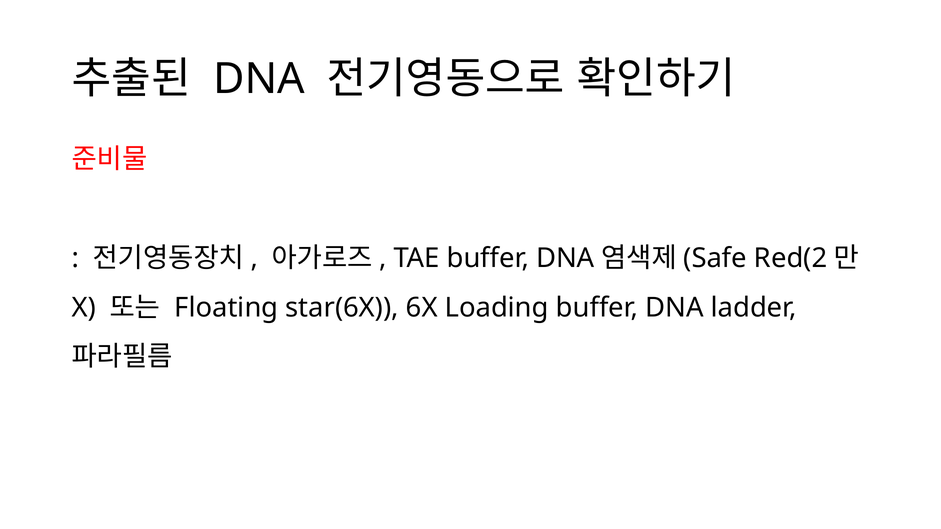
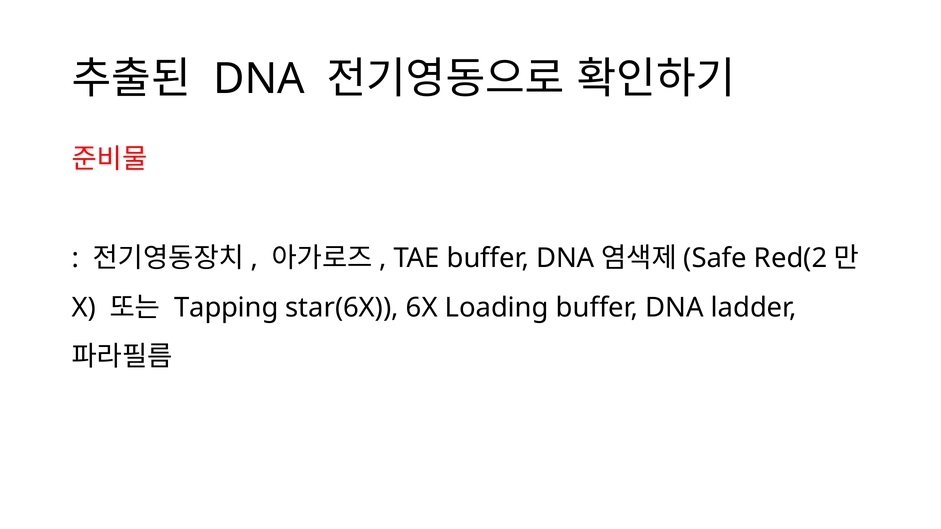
Floating: Floating -> Tapping
